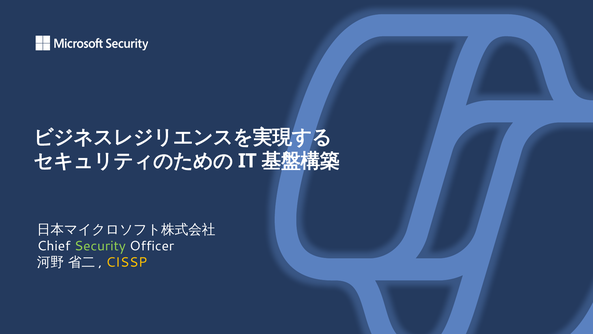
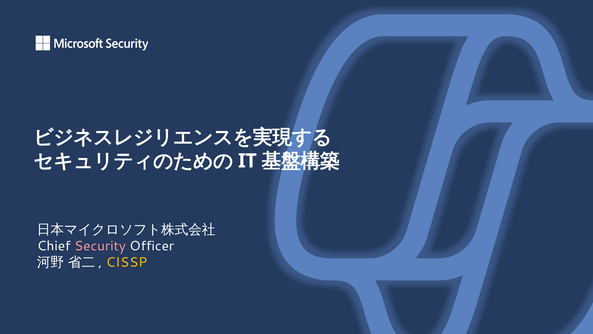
Security colour: light green -> pink
